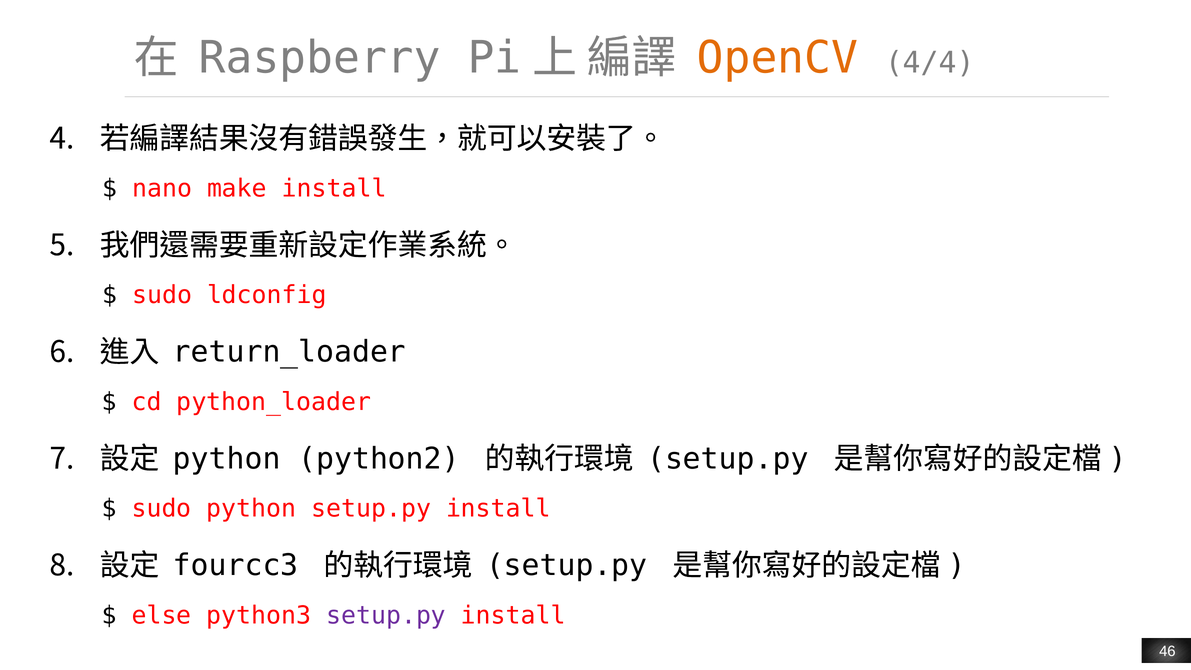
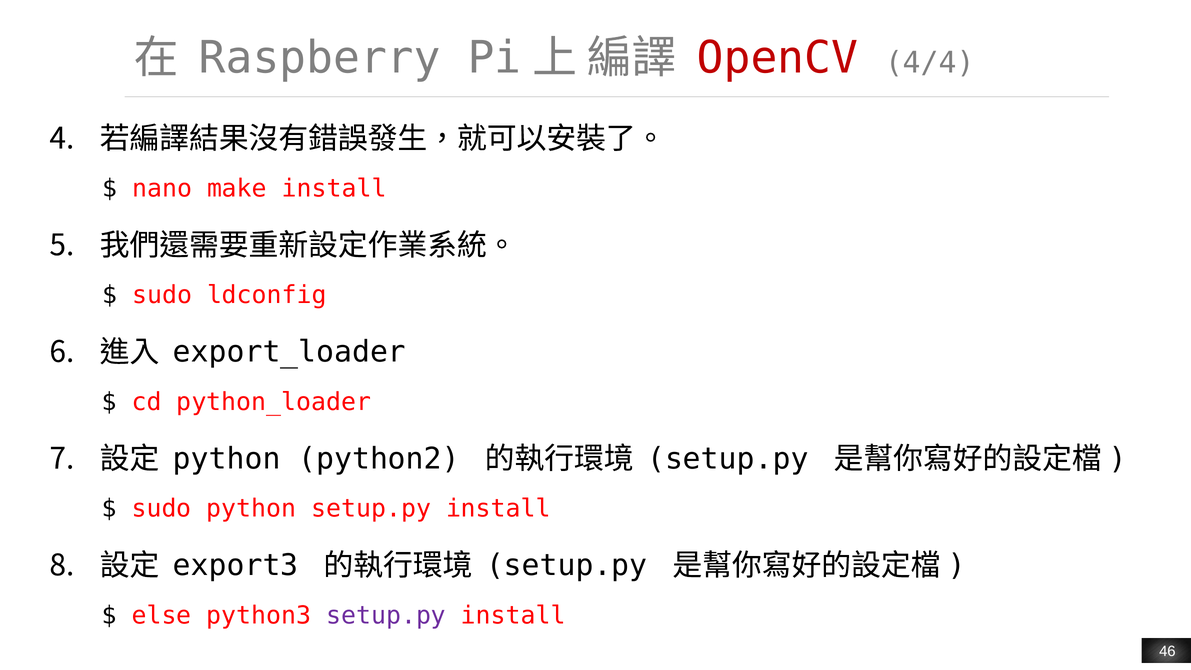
OpenCV colour: orange -> red
return_loader: return_loader -> export_loader
fourcc3: fourcc3 -> export3
